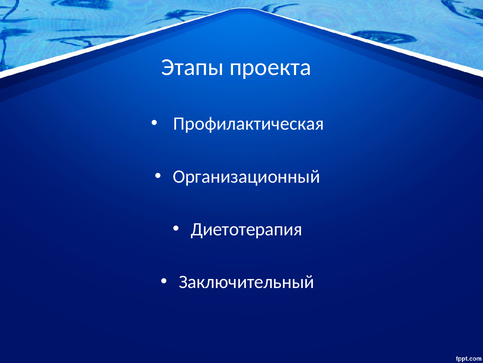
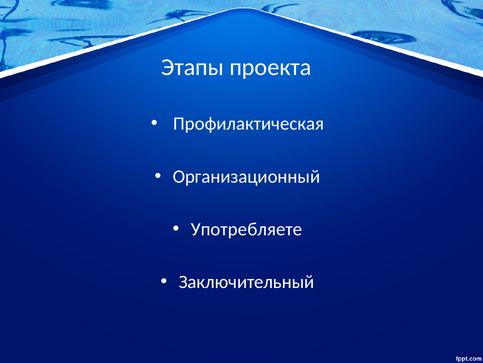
Диетотерапия: Диетотерапия -> Употребляете
